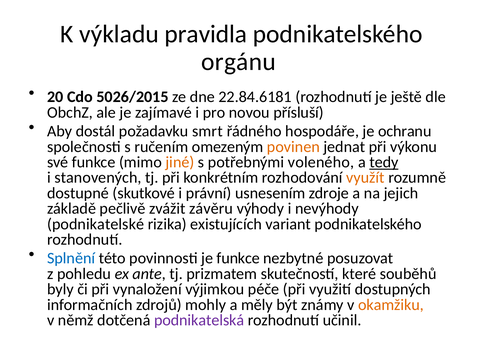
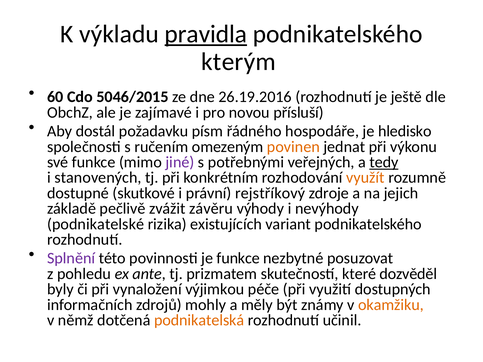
pravidla underline: none -> present
orgánu: orgánu -> kterým
20: 20 -> 60
5026/2015: 5026/2015 -> 5046/2015
22.84.6181: 22.84.6181 -> 26.19.2016
smrt: smrt -> písm
ochranu: ochranu -> hledisko
jiné colour: orange -> purple
voleného: voleného -> veřejných
usnesením: usnesením -> rejstříkový
Splnění colour: blue -> purple
souběhů: souběhů -> dozvěděl
podnikatelská colour: purple -> orange
